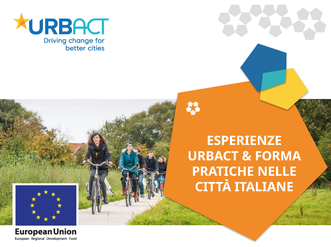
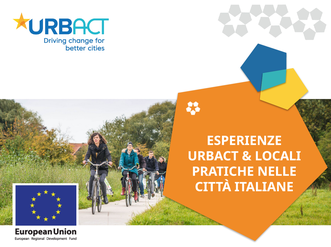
FORMA: FORMA -> LOCALI
